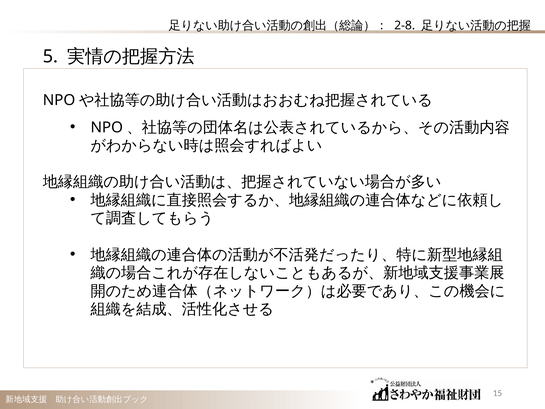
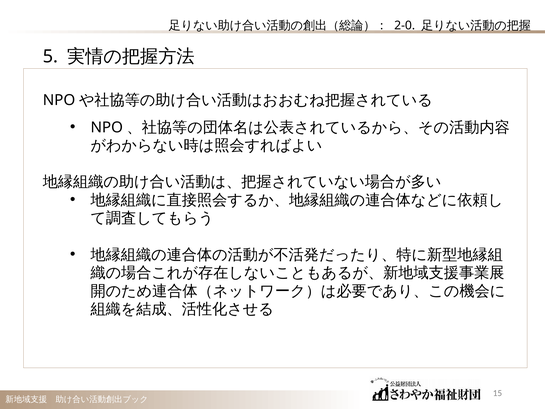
2-8: 2-8 -> 2-0
